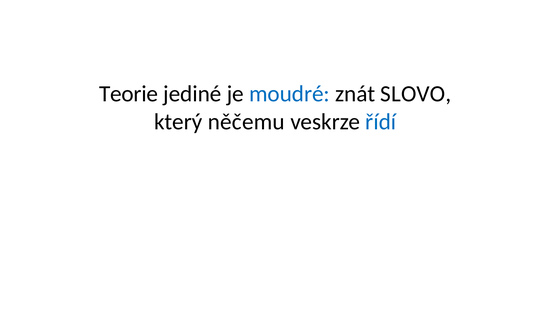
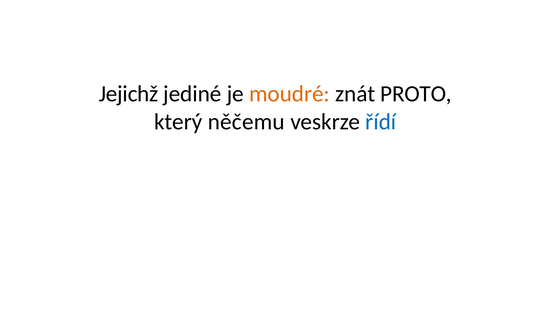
Teorie: Teorie -> Jejichž
moudré colour: blue -> orange
SLOVO: SLOVO -> PROTO
